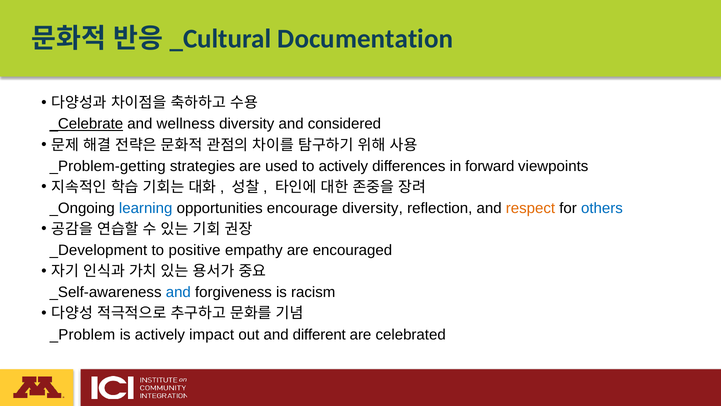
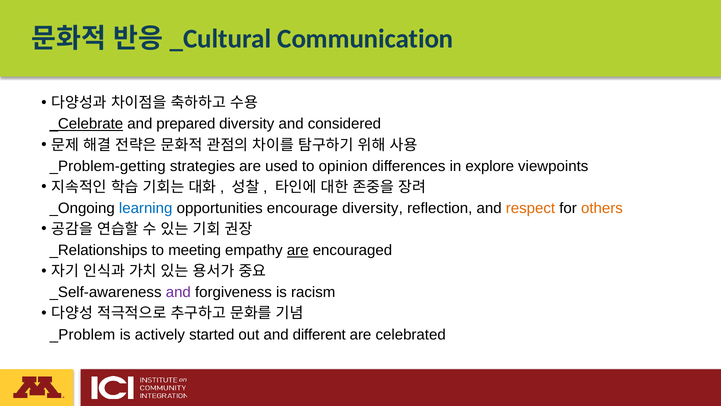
Documentation: Documentation -> Communication
wellness: wellness -> prepared
to actively: actively -> opinion
forward: forward -> explore
others colour: blue -> orange
_Development: _Development -> _Relationships
positive: positive -> meeting
are at (298, 250) underline: none -> present
and at (178, 292) colour: blue -> purple
impact: impact -> started
